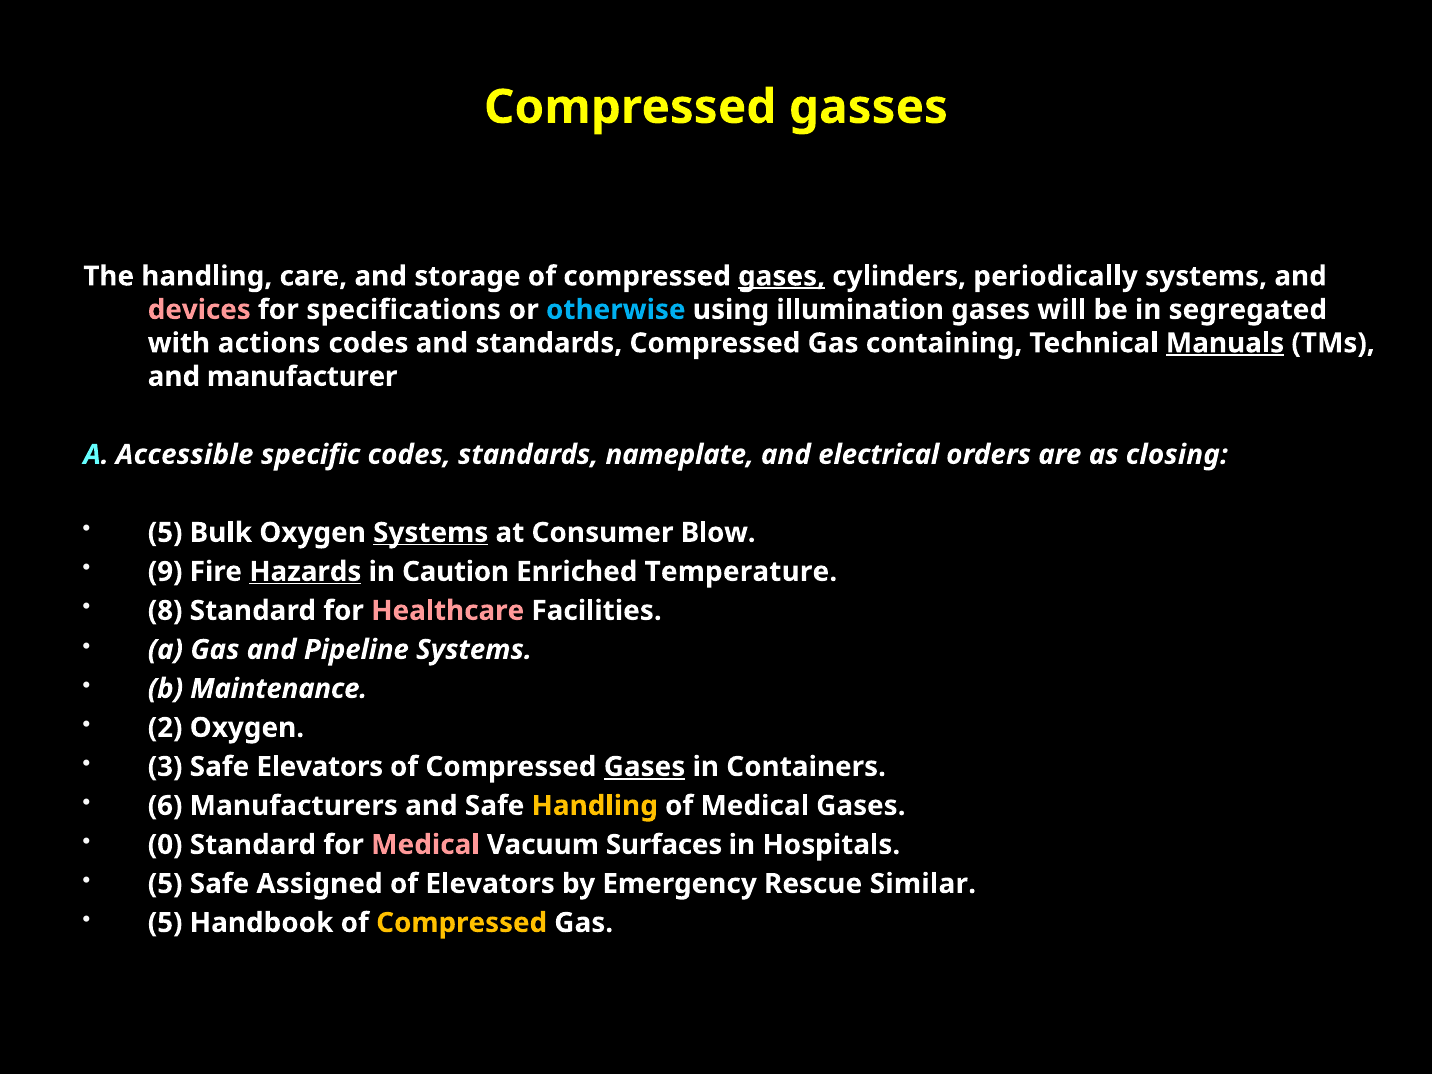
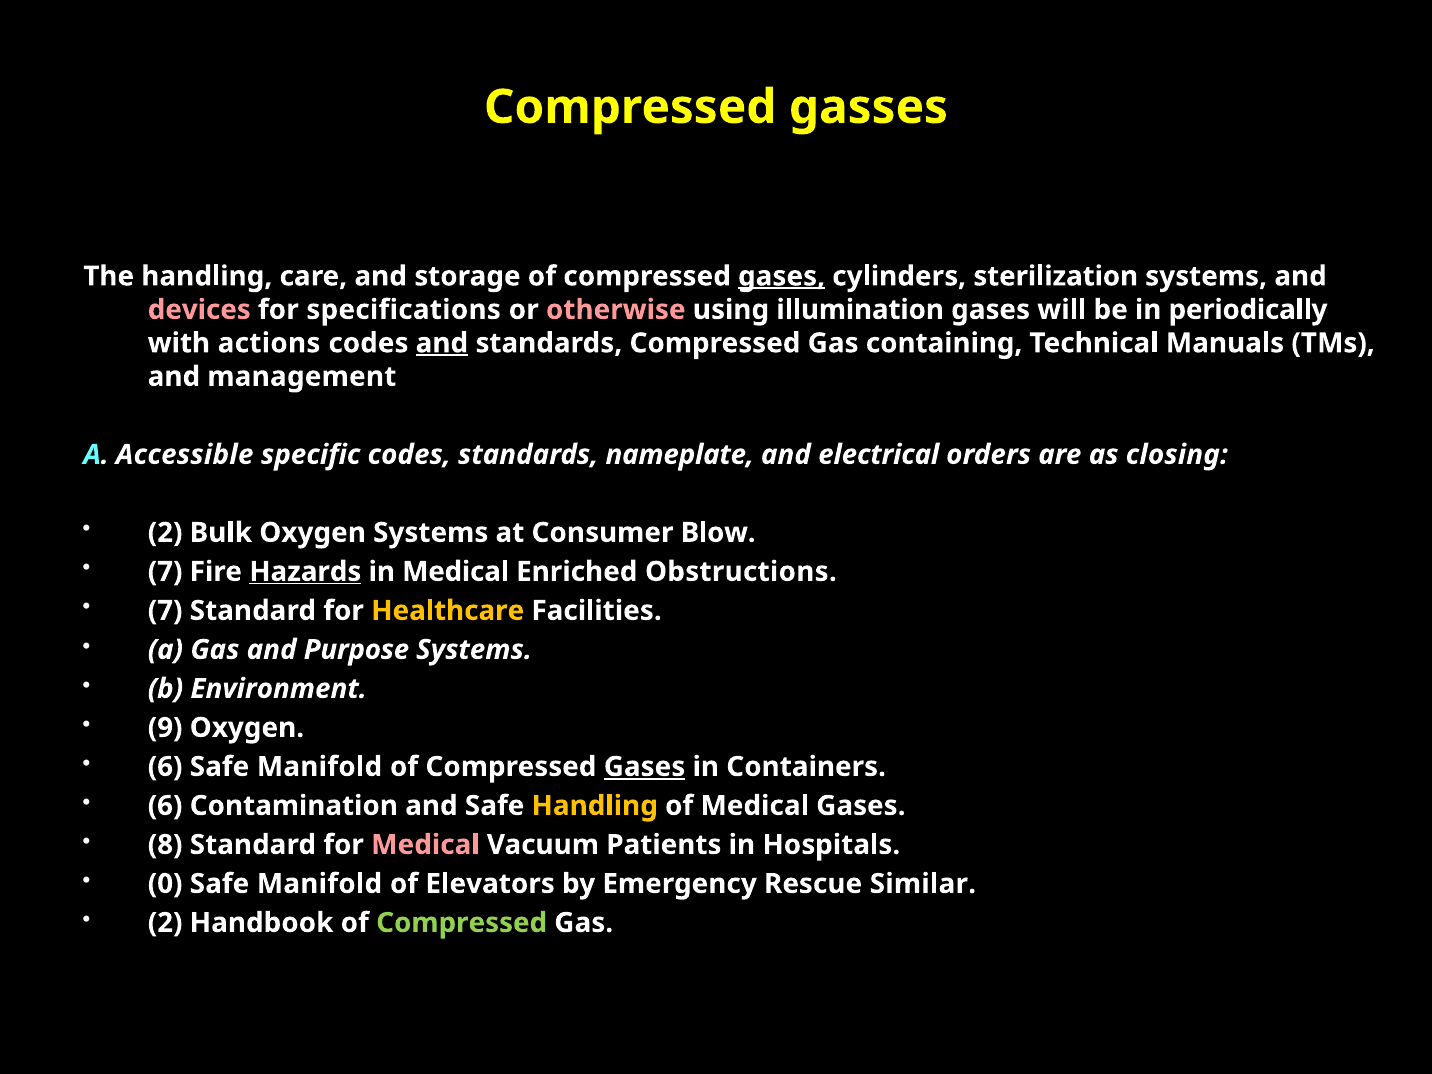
periodically: periodically -> sterilization
otherwise colour: light blue -> pink
segregated: segregated -> periodically
and at (442, 343) underline: none -> present
Manuals underline: present -> none
manufacturer: manufacturer -> management
5 at (165, 533): 5 -> 2
Systems at (431, 533) underline: present -> none
9 at (165, 572): 9 -> 7
in Caution: Caution -> Medical
Temperature: Temperature -> Obstructions
8 at (165, 611): 8 -> 7
Healthcare colour: pink -> yellow
Pipeline: Pipeline -> Purpose
Maintenance: Maintenance -> Environment
2: 2 -> 9
3 at (165, 767): 3 -> 6
Elevators at (320, 767): Elevators -> Manifold
Manufacturers: Manufacturers -> Contamination
0: 0 -> 8
Surfaces: Surfaces -> Patients
5 at (165, 884): 5 -> 0
Assigned at (320, 884): Assigned -> Manifold
5 at (165, 923): 5 -> 2
Compressed at (462, 923) colour: yellow -> light green
